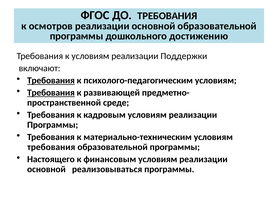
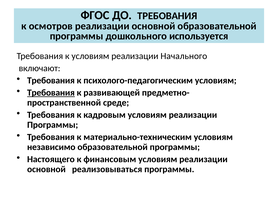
достижению: достижению -> используется
Поддержки: Поддержки -> Начального
Требования at (51, 81) underline: present -> none
требования at (51, 147): требования -> независимо
